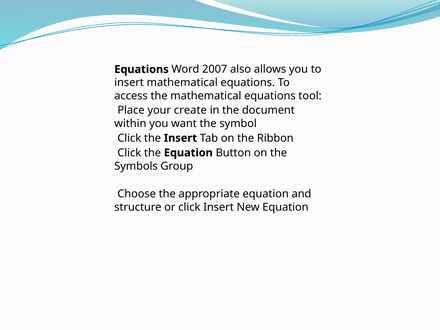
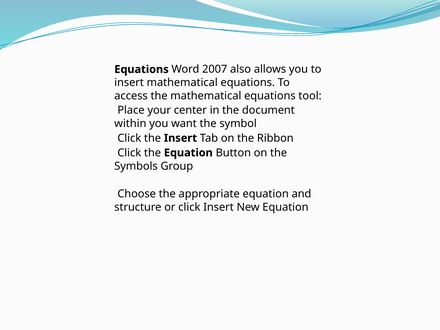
create: create -> center
